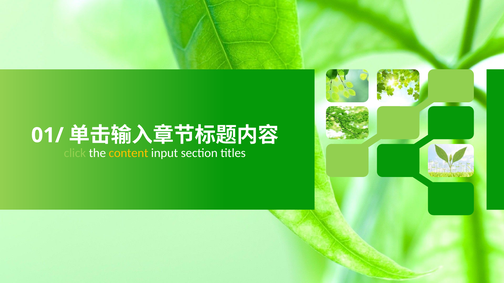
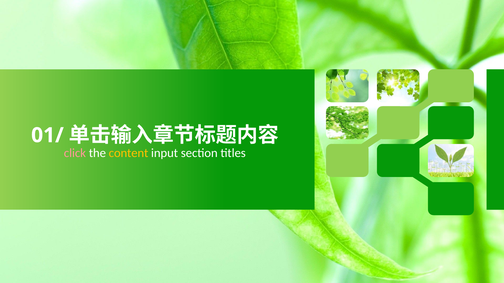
click colour: light green -> pink
